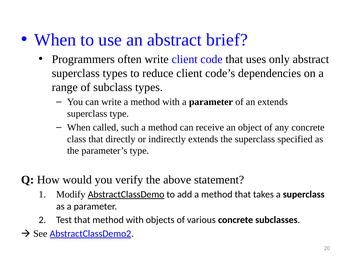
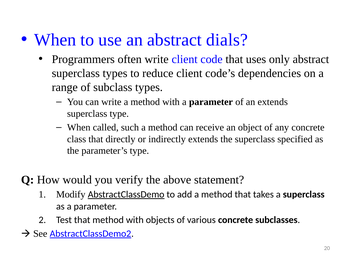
brief: brief -> dials
